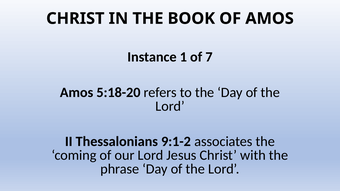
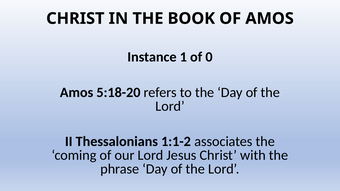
7: 7 -> 0
9:1-2: 9:1-2 -> 1:1-2
